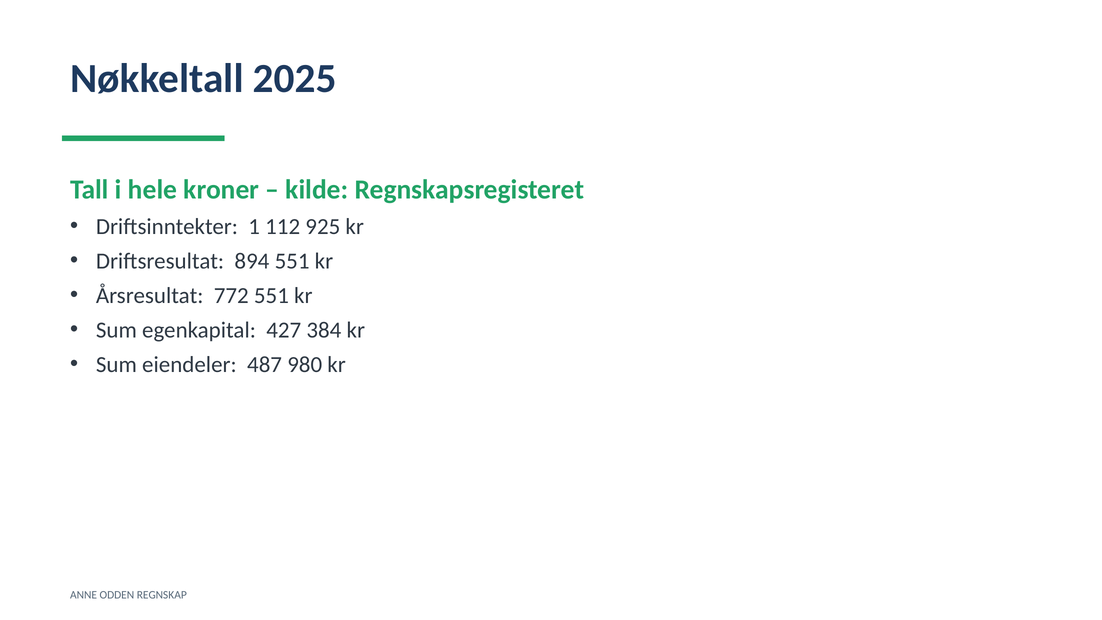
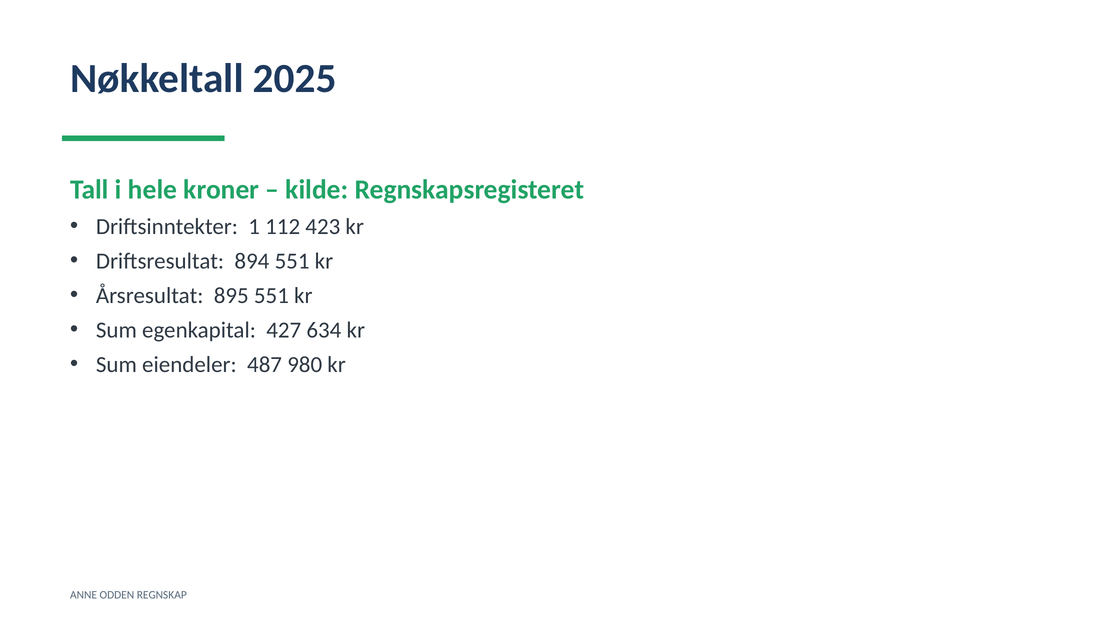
925: 925 -> 423
772: 772 -> 895
384: 384 -> 634
